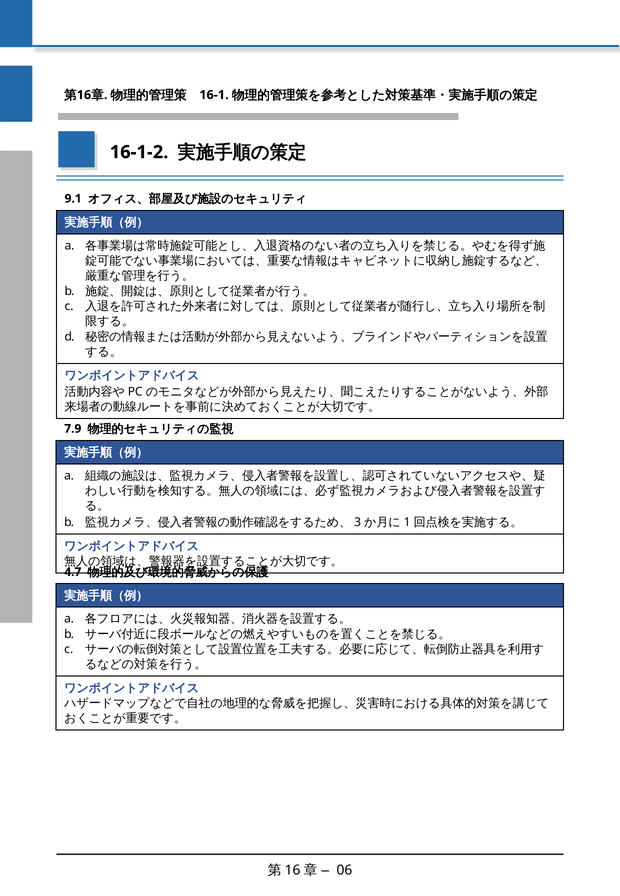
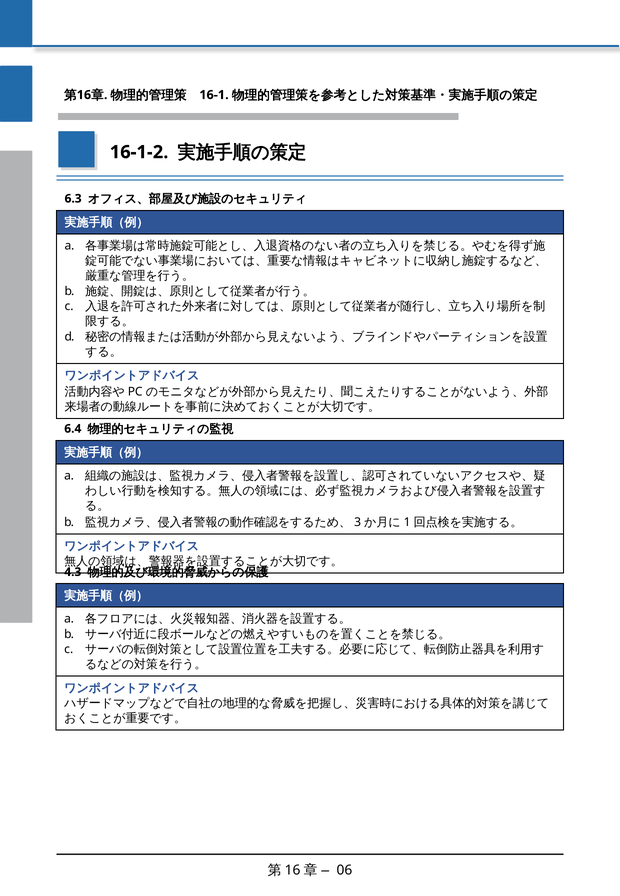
9.1: 9.1 -> 6.3
7.9: 7.9 -> 6.4
4.7: 4.7 -> 4.3
